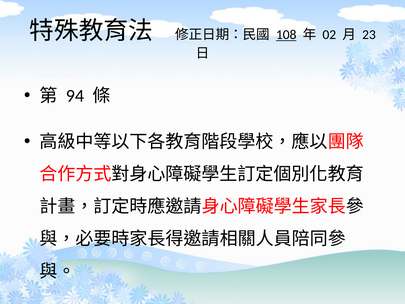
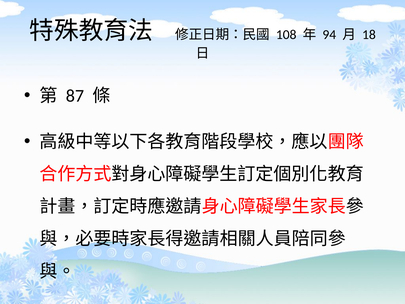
108 underline: present -> none
02: 02 -> 94
23: 23 -> 18
94: 94 -> 87
